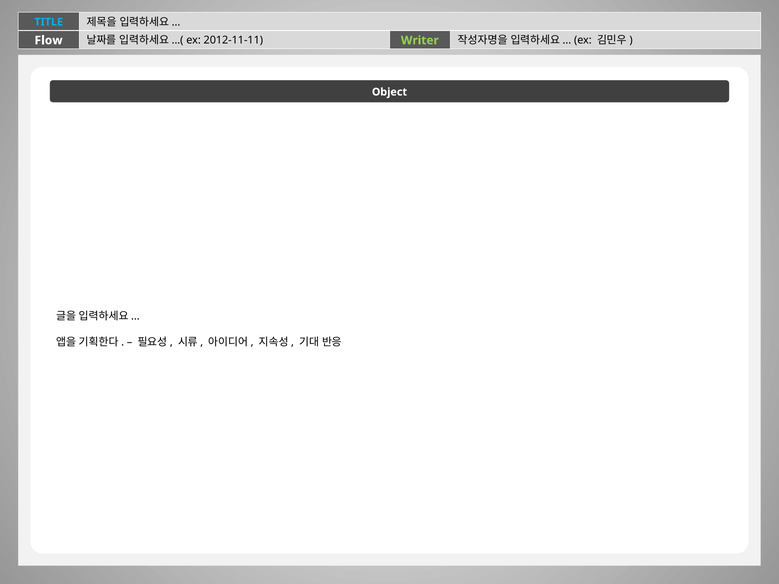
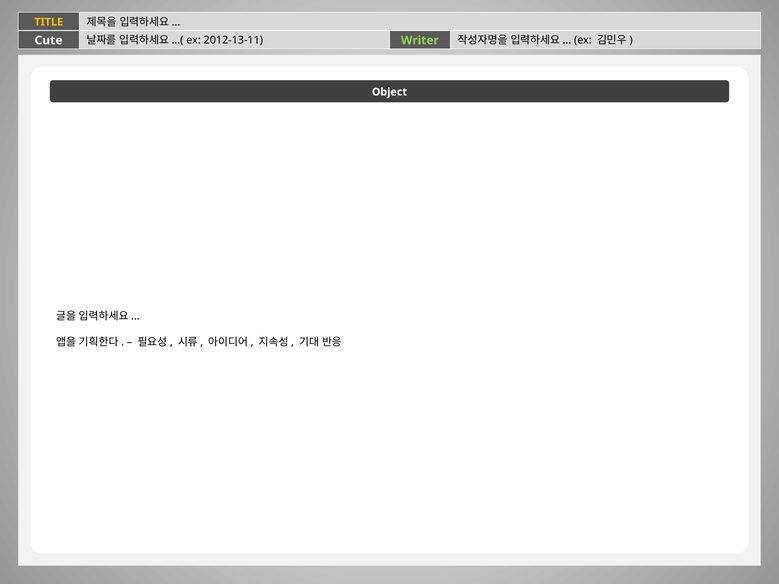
TITLE colour: light blue -> yellow
Flow: Flow -> Cute
2012-11-11: 2012-11-11 -> 2012-13-11
